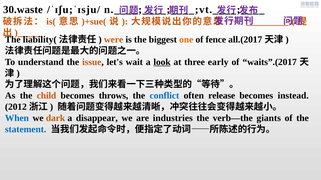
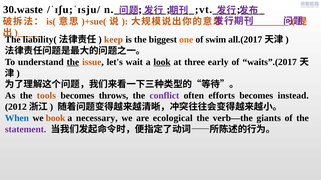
were: were -> keep
fence: fence -> swim
the at (73, 62) underline: none -> present
child: child -> tools
conflict colour: blue -> purple
release: release -> efforts
dark: dark -> book
disappear: disappear -> necessary
industries: industries -> ecological
statement colour: blue -> purple
